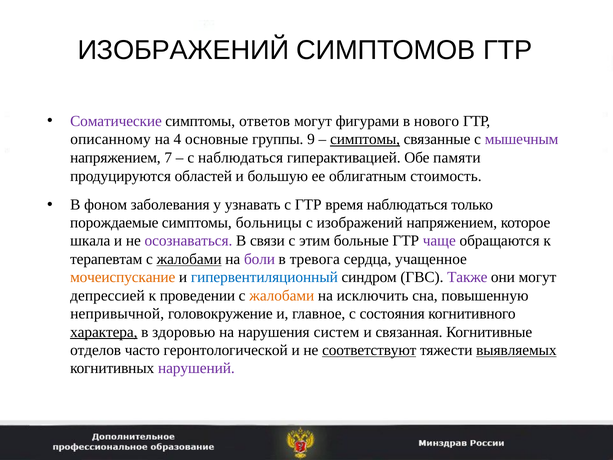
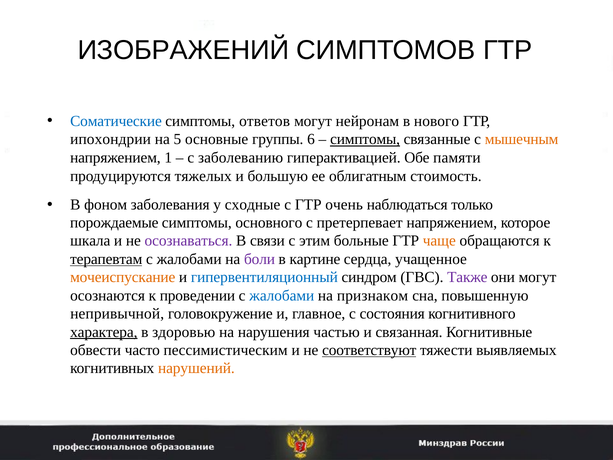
Соматические colour: purple -> blue
фигурами: фигурами -> нейронам
описанному: описанному -> ипохондрии
4: 4 -> 5
9: 9 -> 6
мышечным colour: purple -> orange
7: 7 -> 1
с наблюдаться: наблюдаться -> заболеванию
областей: областей -> тяжелых
узнавать: узнавать -> сходные
время: время -> очень
больницы: больницы -> основного
с изображений: изображений -> претерпевает
чаще colour: purple -> orange
терапевтам underline: none -> present
жалобами at (189, 259) underline: present -> none
тревога: тревога -> картине
депрессией: депрессией -> осознаются
жалобами at (282, 295) colour: orange -> blue
исключить: исключить -> признаком
систем: систем -> частью
отделов: отделов -> обвести
геронтологической: геронтологической -> пессимистическим
выявляемых underline: present -> none
нарушений colour: purple -> orange
